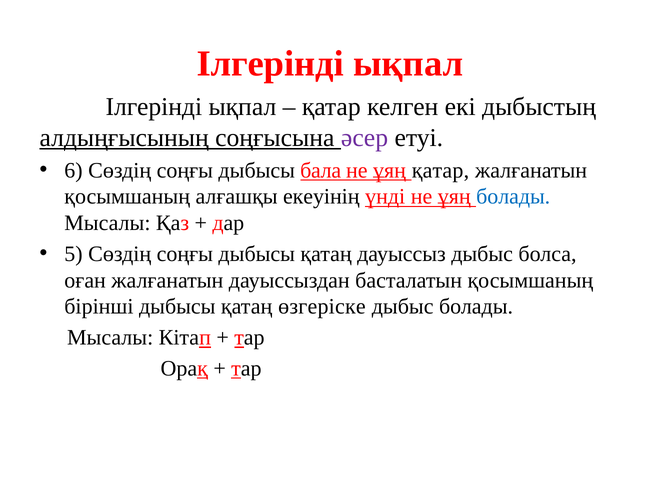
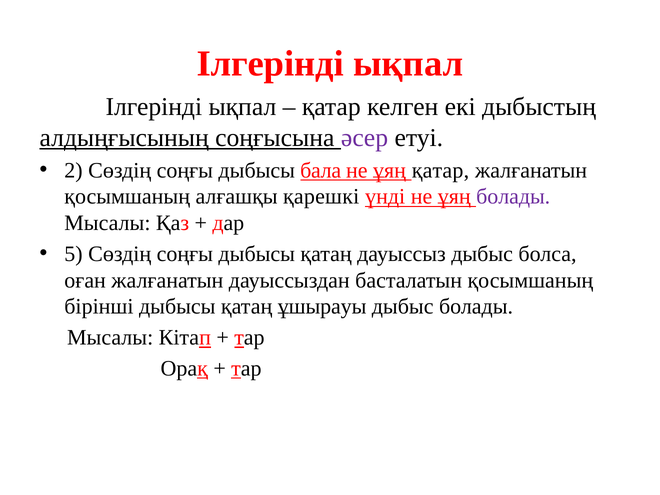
6: 6 -> 2
екеуінің: екеуінің -> қарешкі
болады at (513, 197) colour: blue -> purple
өзгеріске: өзгеріске -> ұшырауы
